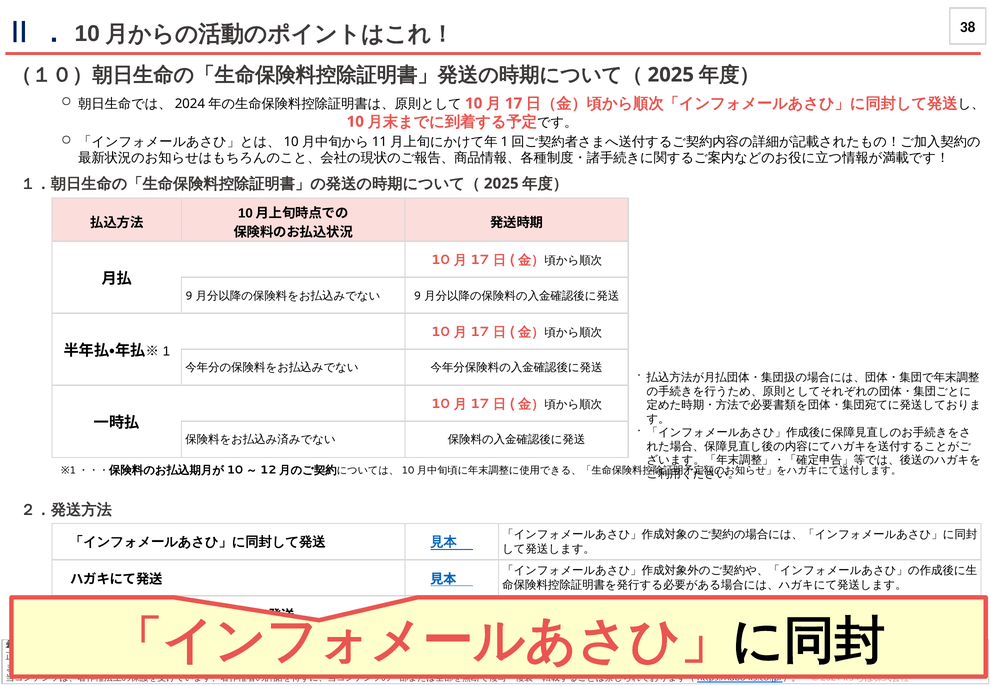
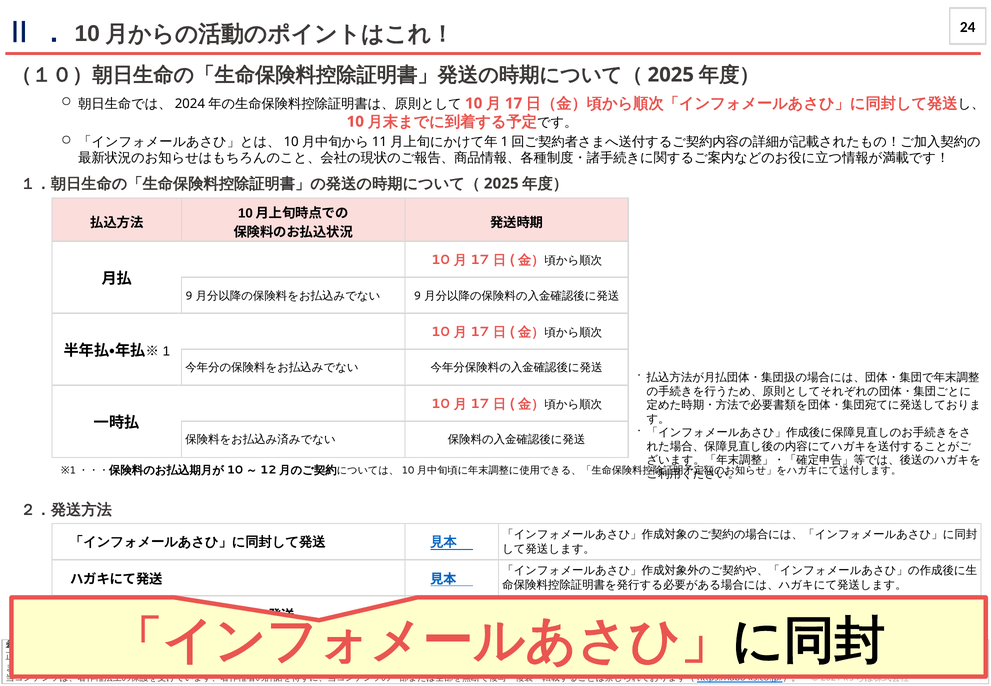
38: 38 -> 24
